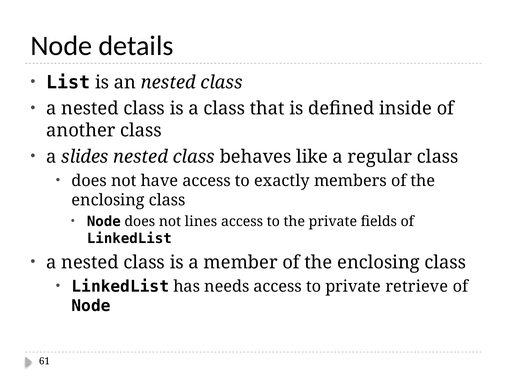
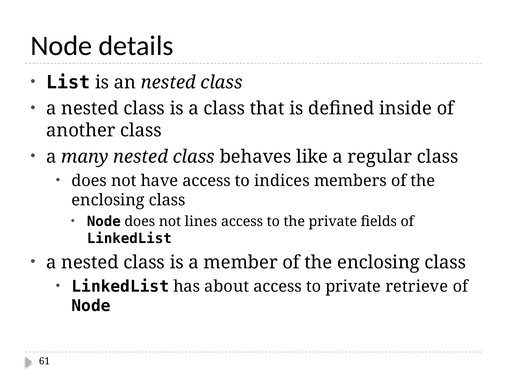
slides: slides -> many
exactly: exactly -> indices
needs: needs -> about
